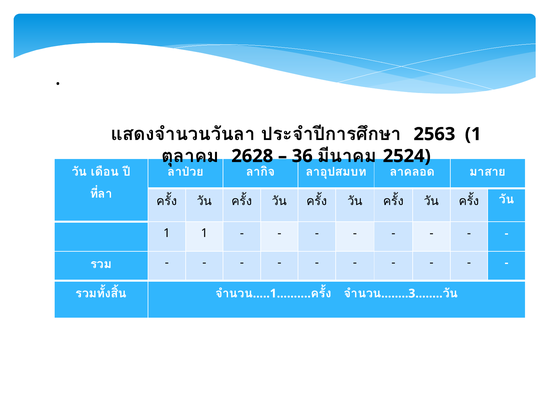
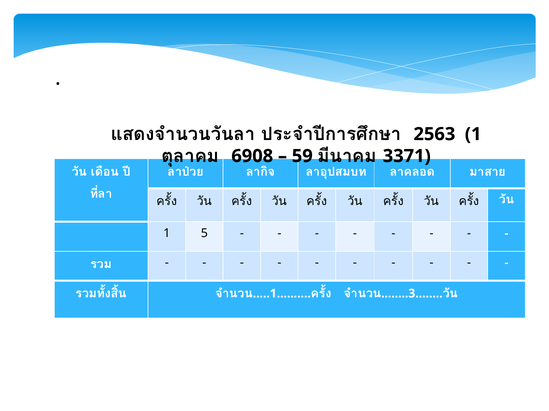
2628: 2628 -> 6908
36: 36 -> 59
2524: 2524 -> 3371
1 1: 1 -> 5
